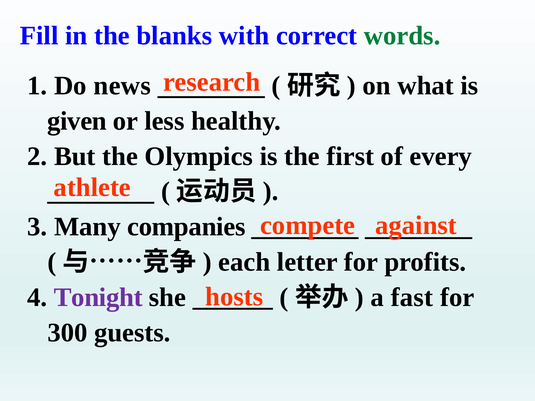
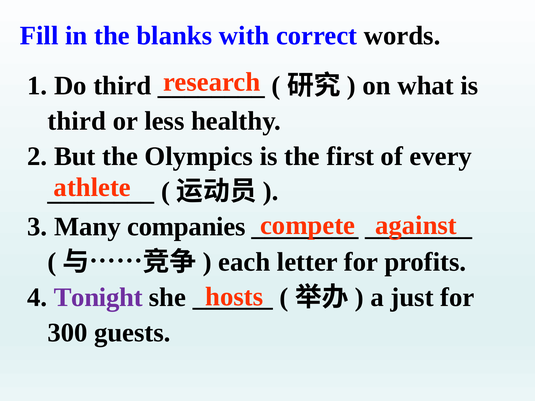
words colour: green -> black
Do news: news -> third
given at (77, 121): given -> third
fast: fast -> just
